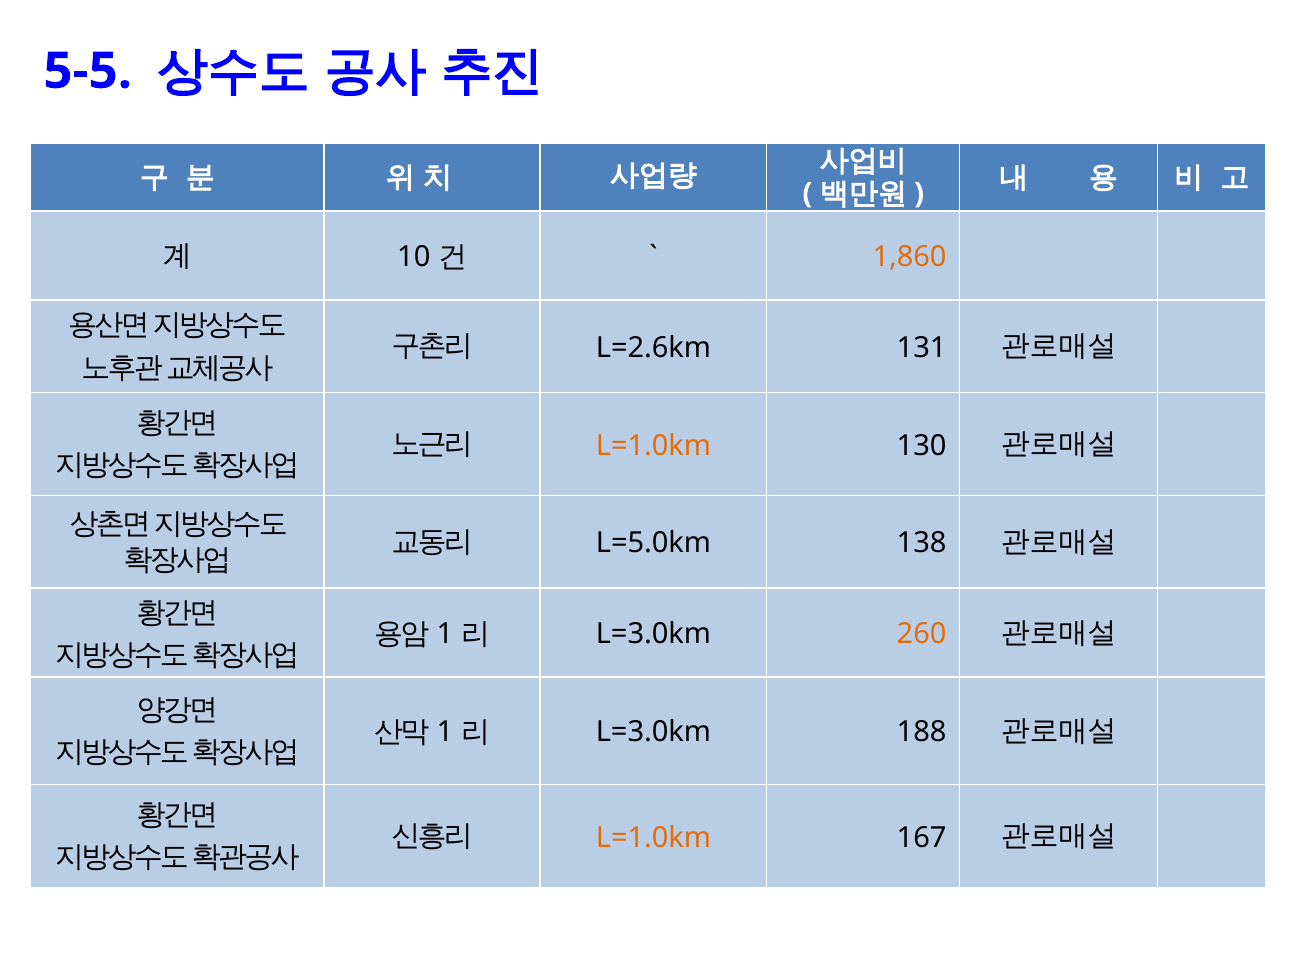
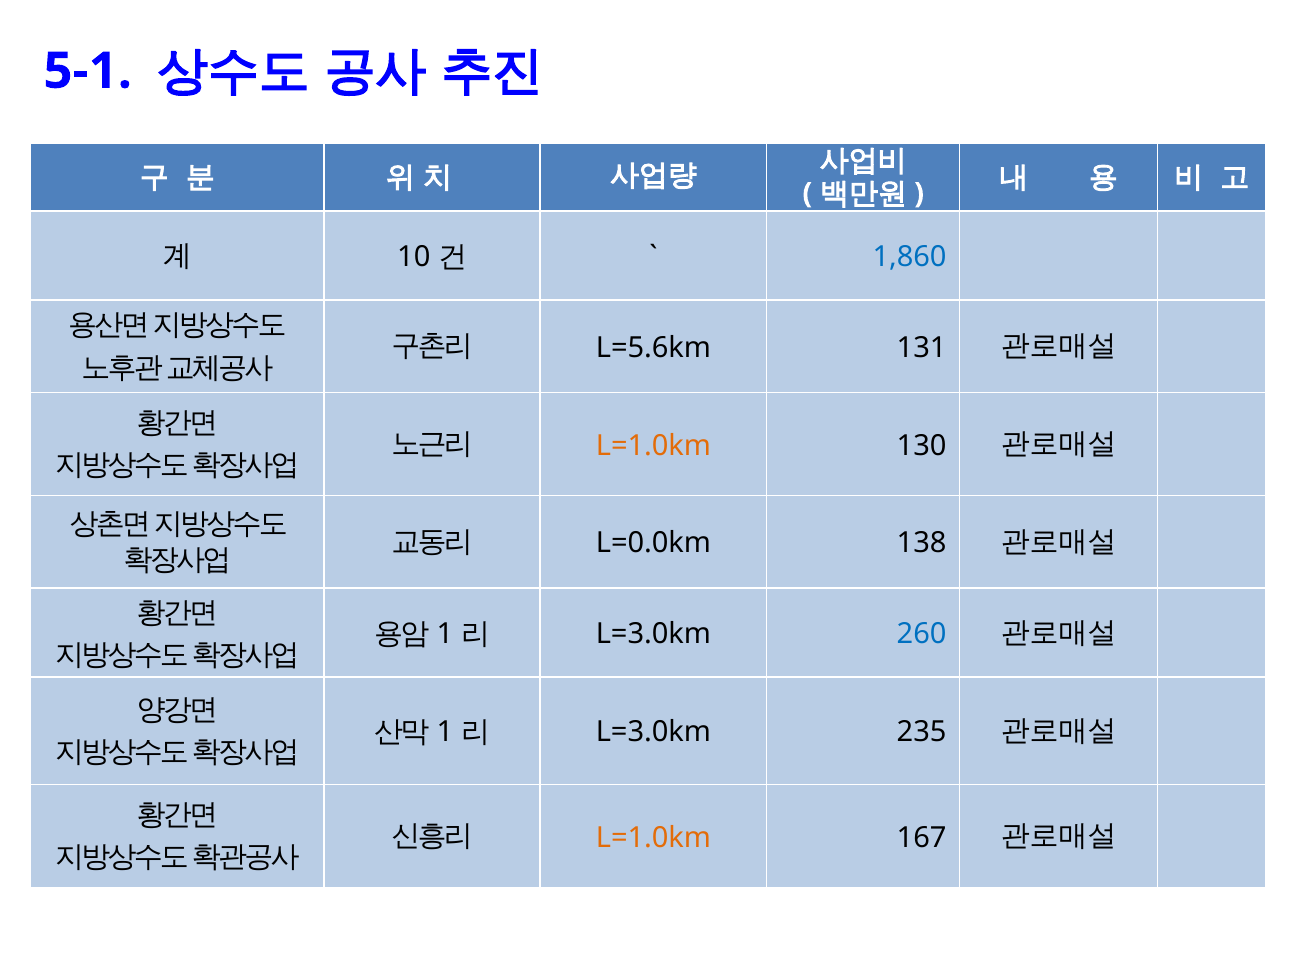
5-5: 5-5 -> 5-1
1,860 colour: orange -> blue
L=2.6km: L=2.6km -> L=5.6km
L=5.0km: L=5.0km -> L=0.0km
260 colour: orange -> blue
188: 188 -> 235
